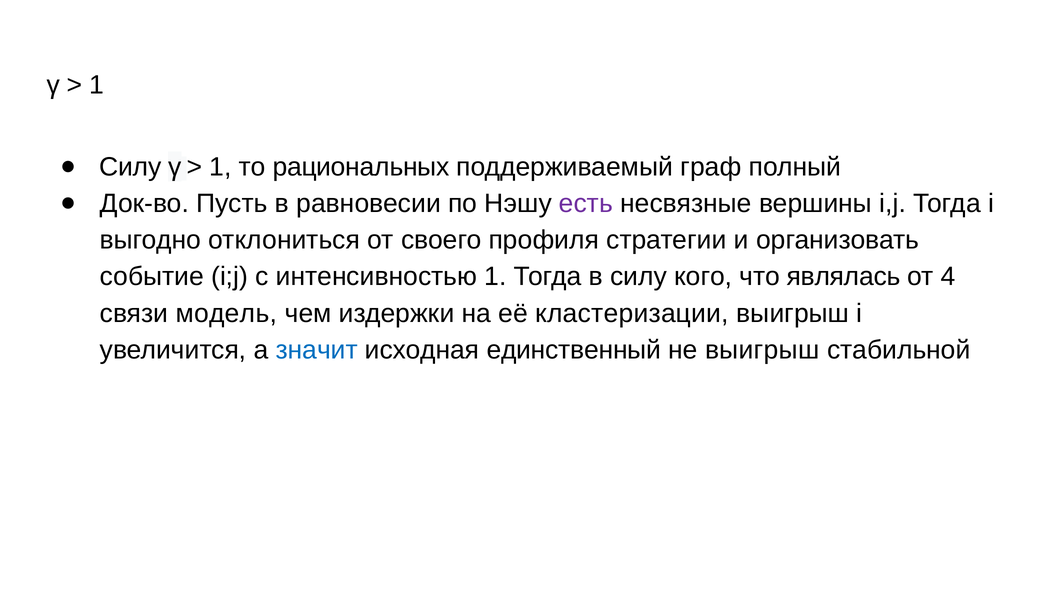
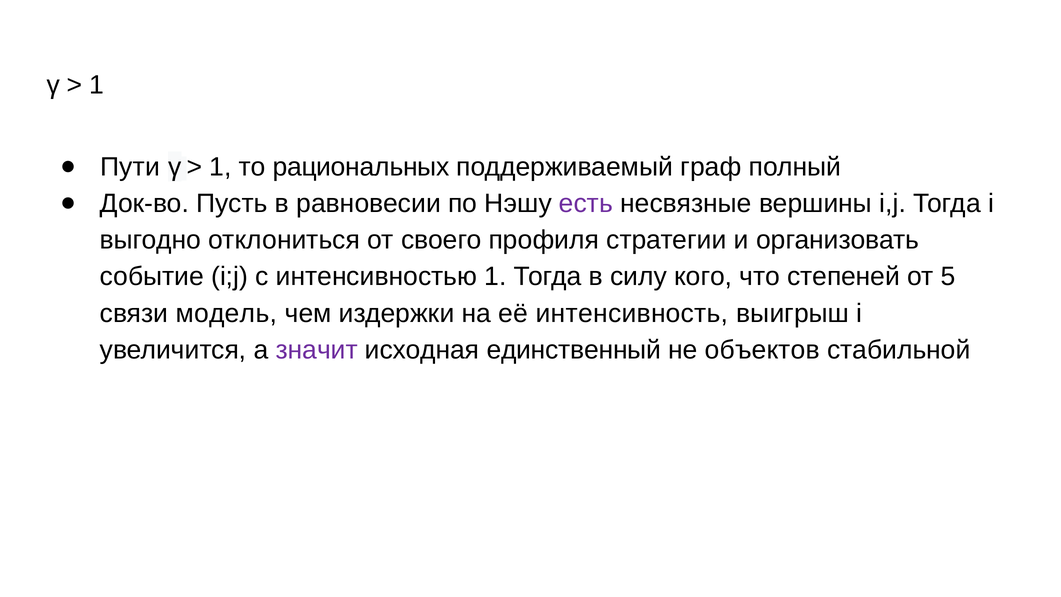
Силу at (130, 167): Силу -> Пути
являлась: являлась -> степеней
4: 4 -> 5
кластеризации: кластеризации -> интенсивность
значит colour: blue -> purple
не выигрыш: выигрыш -> объектов
